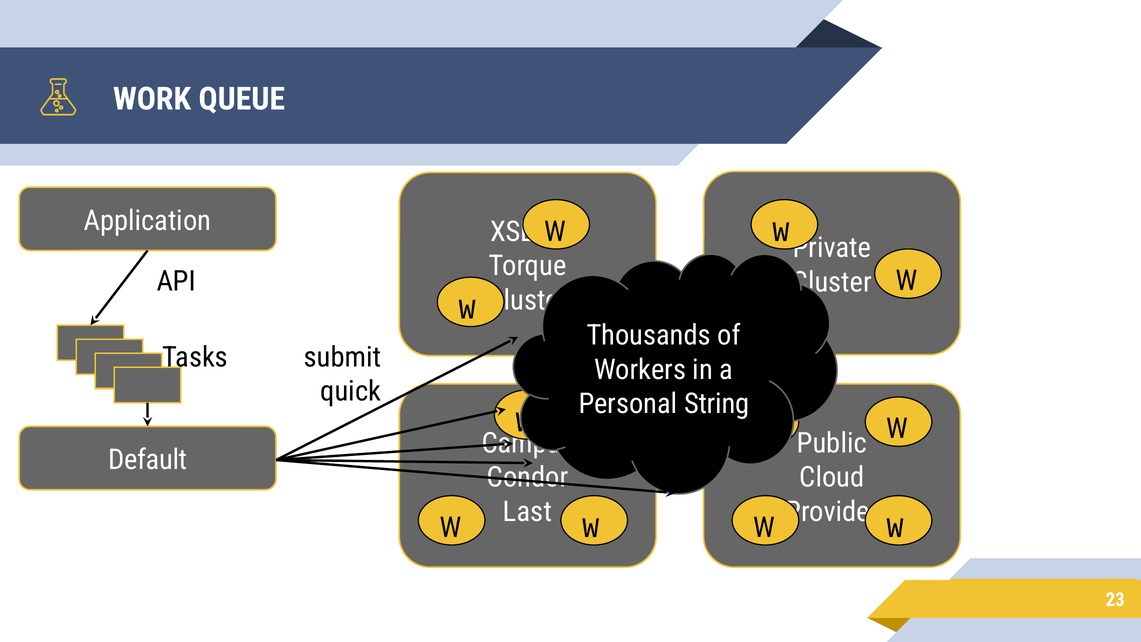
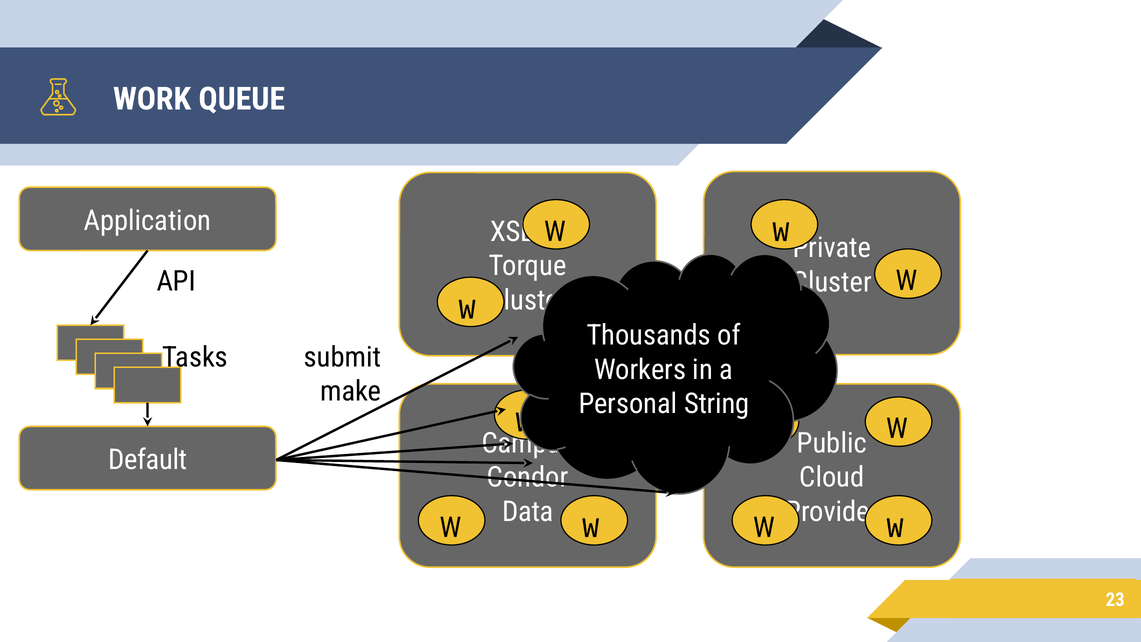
quick: quick -> make
Last: Last -> Data
